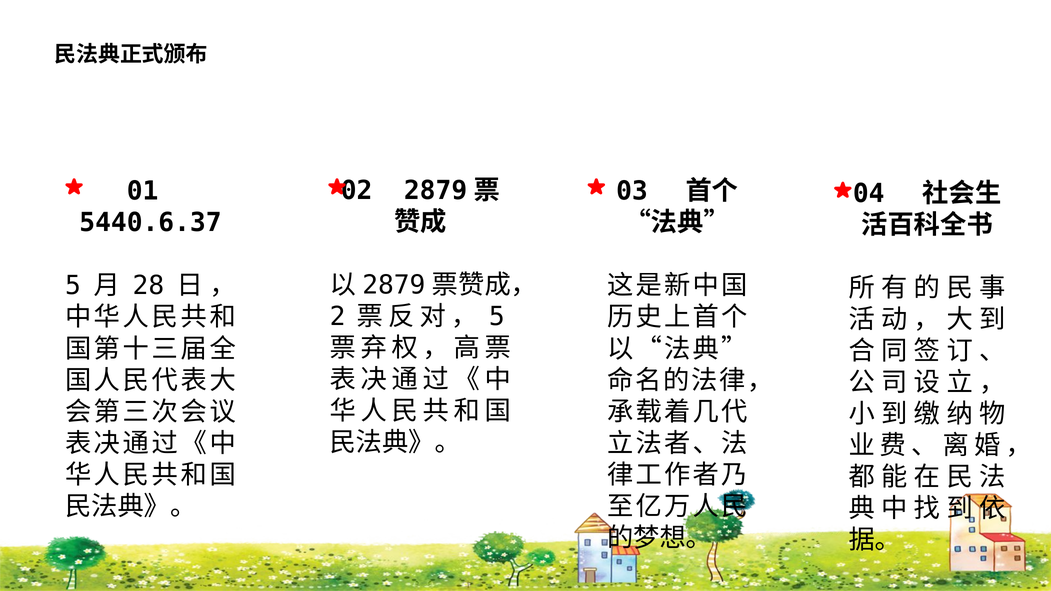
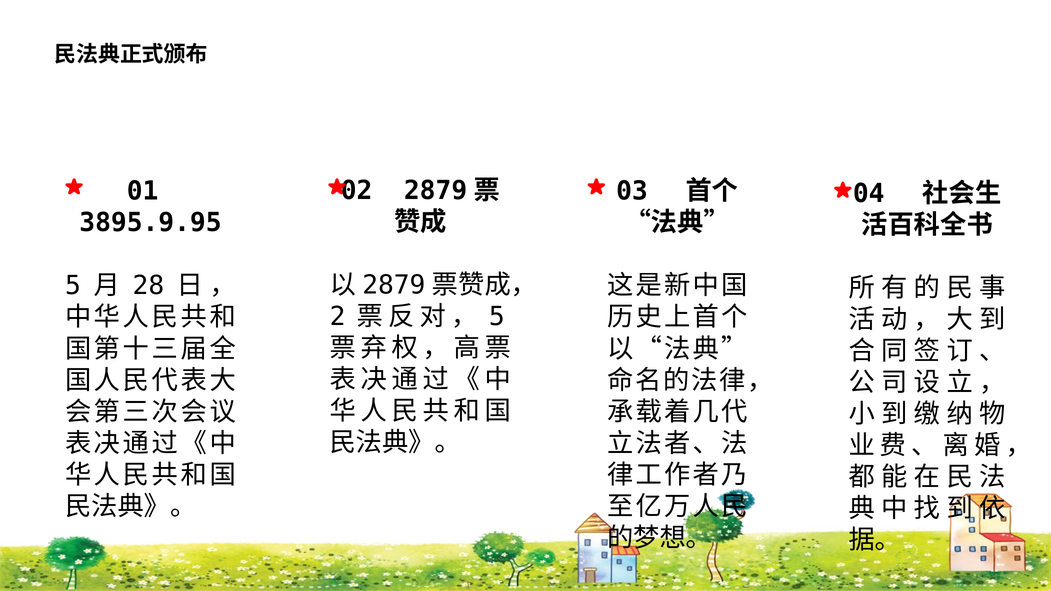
5440.6.37: 5440.6.37 -> 3895.9.95
